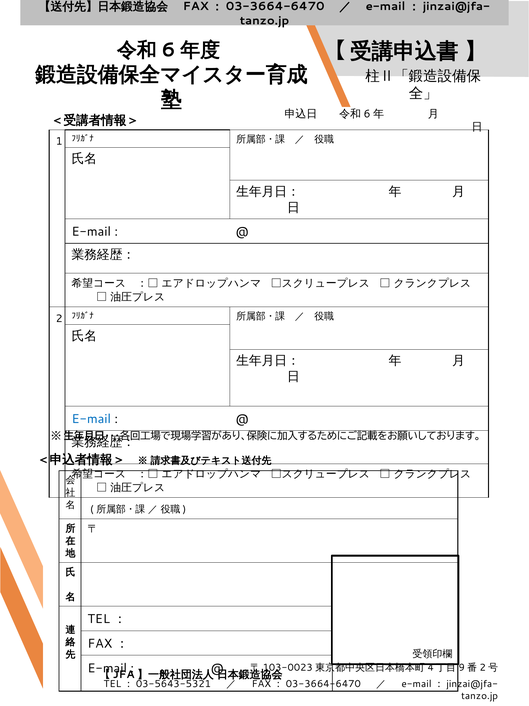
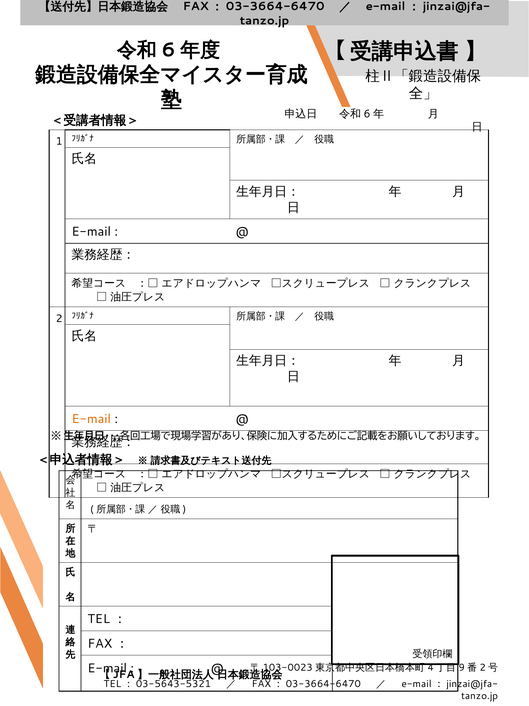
E-mail at (91, 419) colour: blue -> orange
